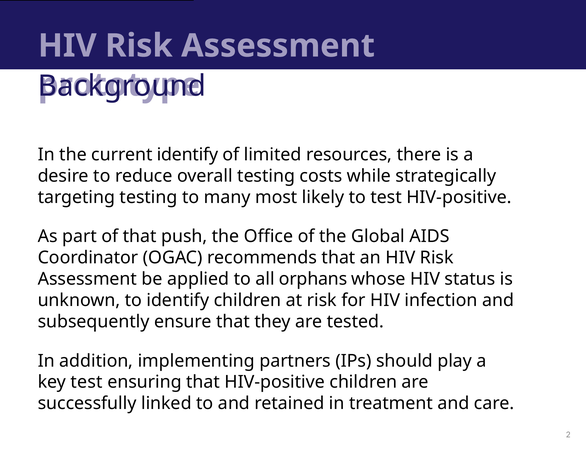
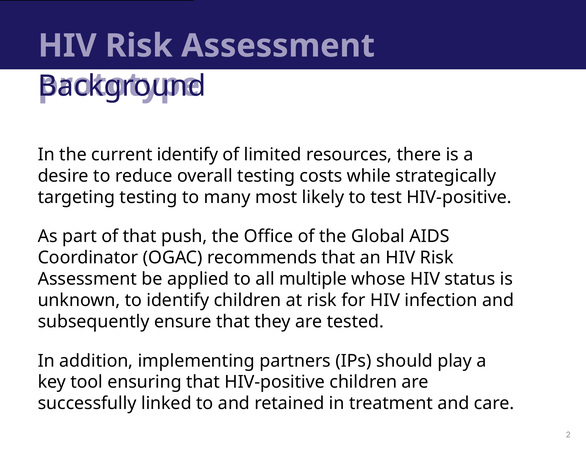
orphans: orphans -> multiple
key test: test -> tool
